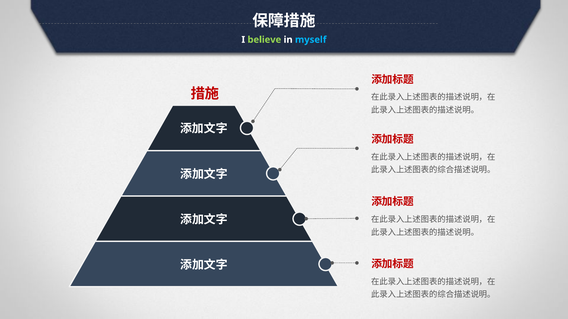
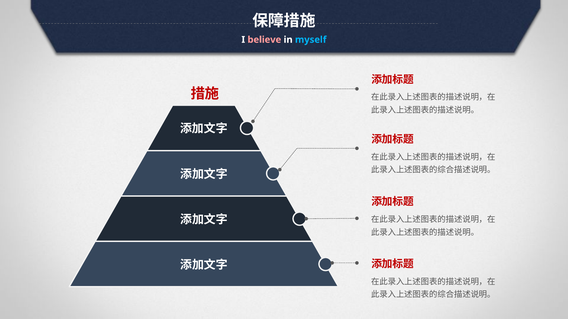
believe colour: light green -> pink
